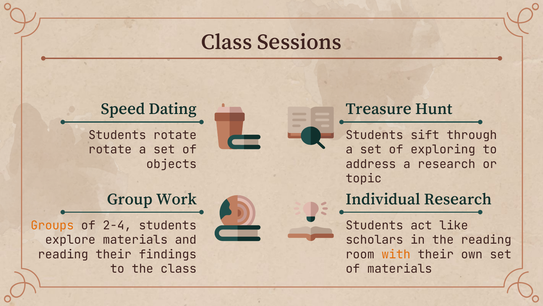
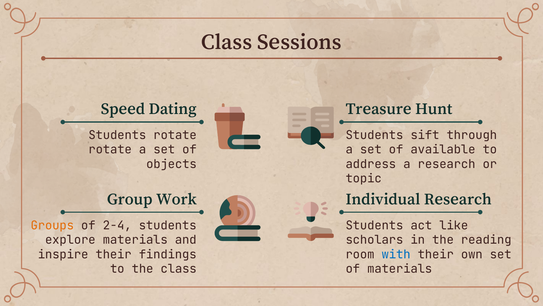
exploring: exploring -> available
reading at (63, 254): reading -> inspire
with colour: orange -> blue
